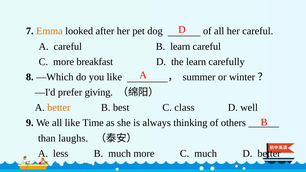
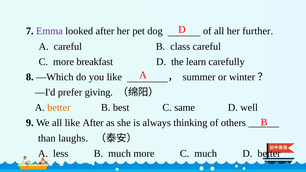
Emma colour: orange -> purple
her careful: careful -> further
B learn: learn -> class
class: class -> same
like Time: Time -> After
